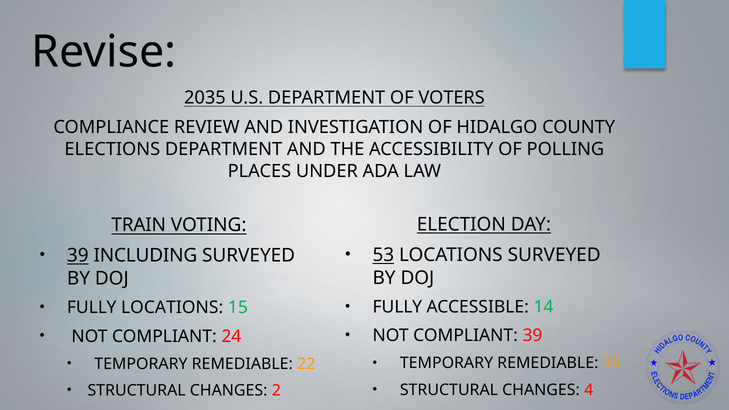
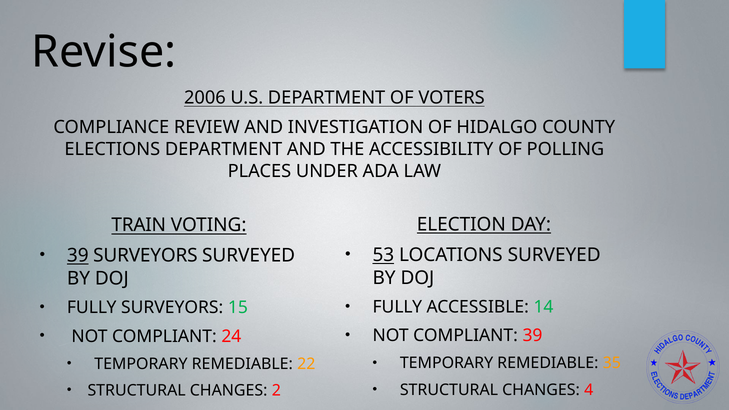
2035: 2035 -> 2006
39 INCLUDING: INCLUDING -> SURVEYORS
FULLY LOCATIONS: LOCATIONS -> SURVEYORS
